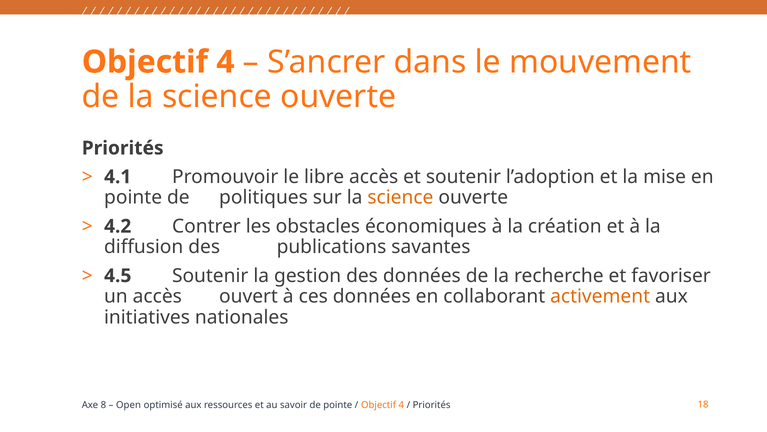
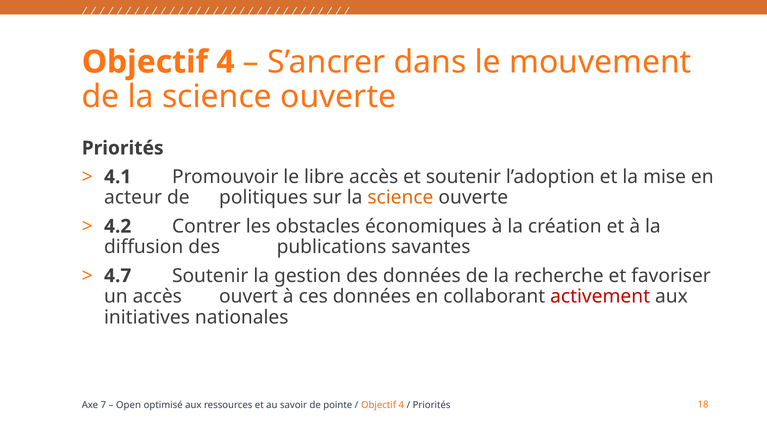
pointe at (133, 197): pointe -> acteur
4.5: 4.5 -> 4.7
activement colour: orange -> red
8: 8 -> 7
